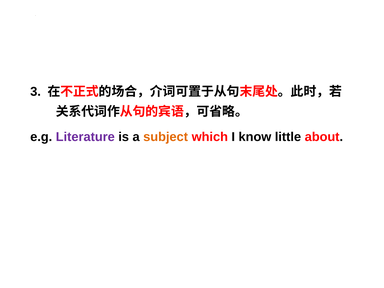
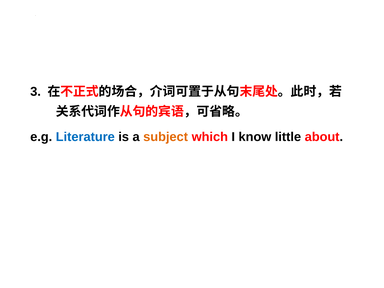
Literature colour: purple -> blue
